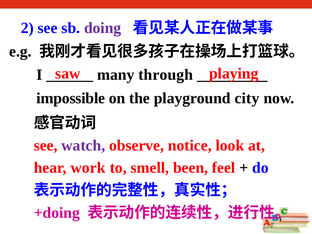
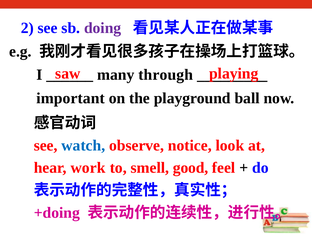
impossible: impossible -> important
city: city -> ball
watch colour: purple -> blue
been: been -> good
